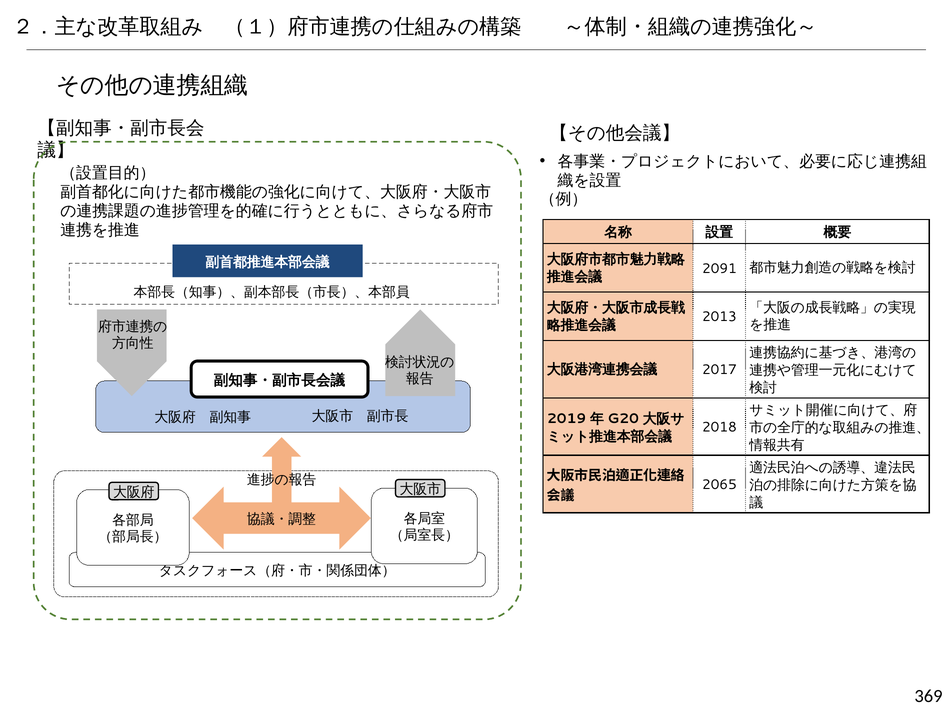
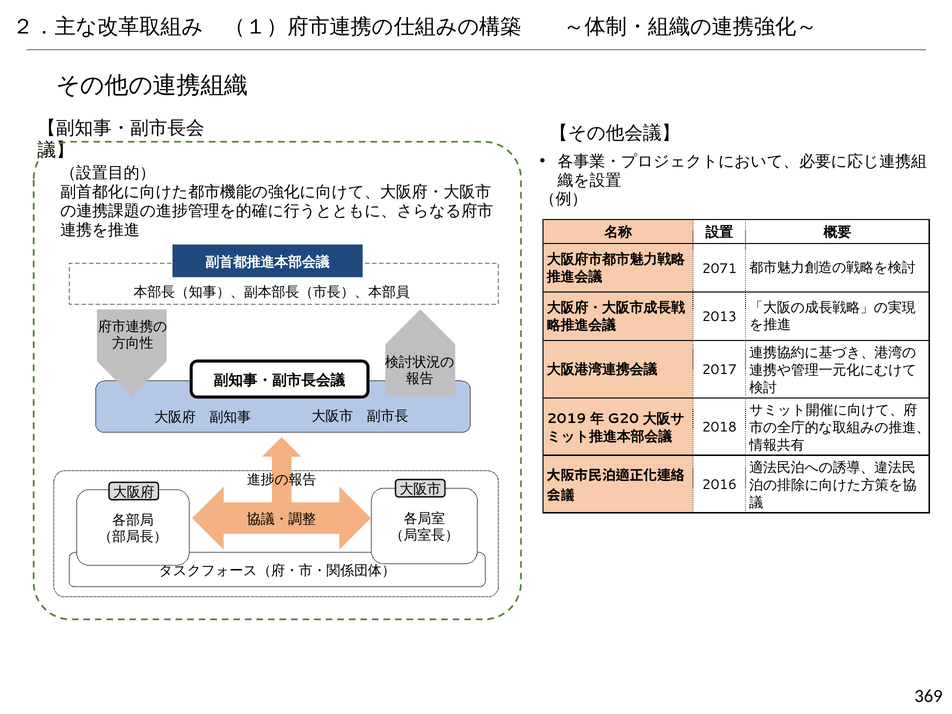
2091: 2091 -> 2071
2065: 2065 -> 2016
